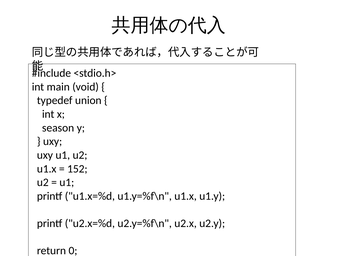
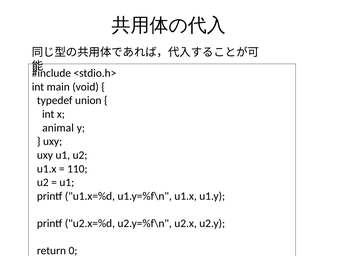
season: season -> animal
152: 152 -> 110
